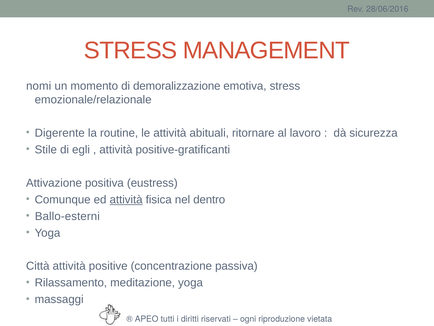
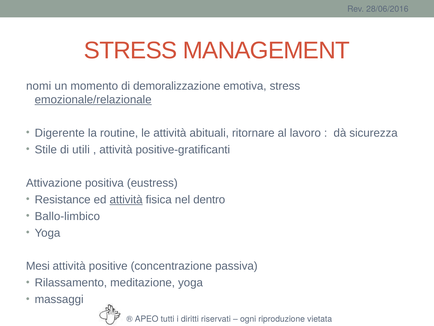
emozionale/relazionale underline: none -> present
egli: egli -> utili
Comunque: Comunque -> Resistance
Ballo-esterni: Ballo-esterni -> Ballo-limbico
Città: Città -> Mesi
